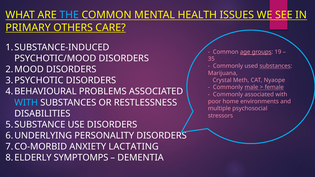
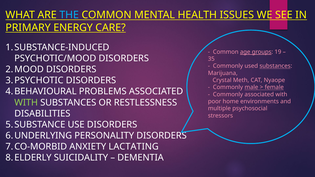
OTHERS: OTHERS -> ENERGY
WITH at (26, 103) colour: light blue -> light green
SYMPTOMPS: SYMPTOMPS -> SUICIDALITY
